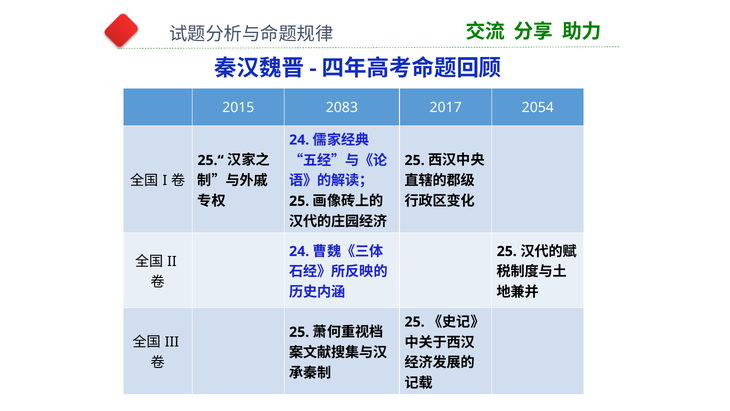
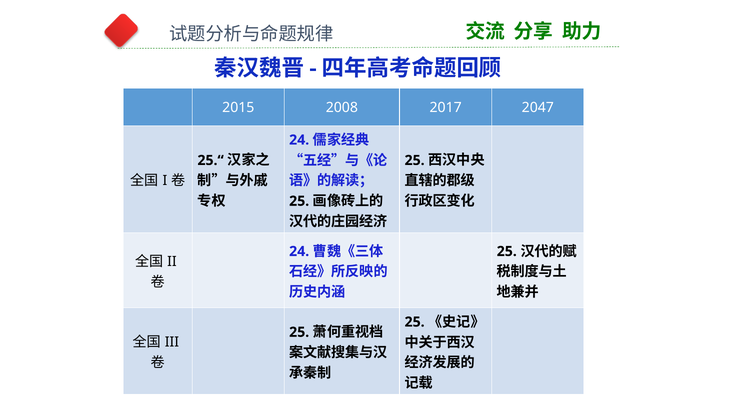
2083: 2083 -> 2008
2054: 2054 -> 2047
